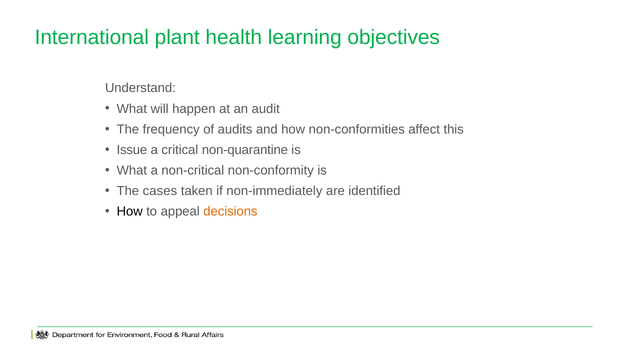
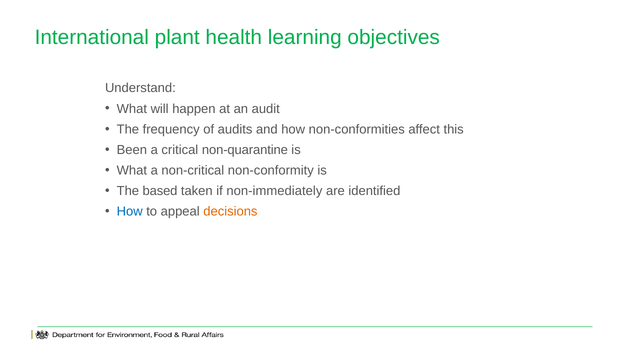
Issue: Issue -> Been
cases: cases -> based
How at (130, 211) colour: black -> blue
